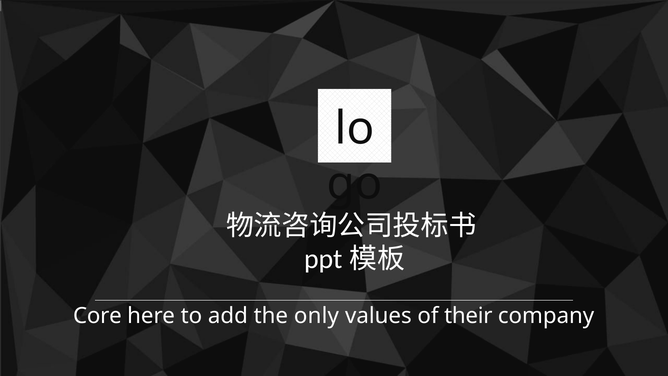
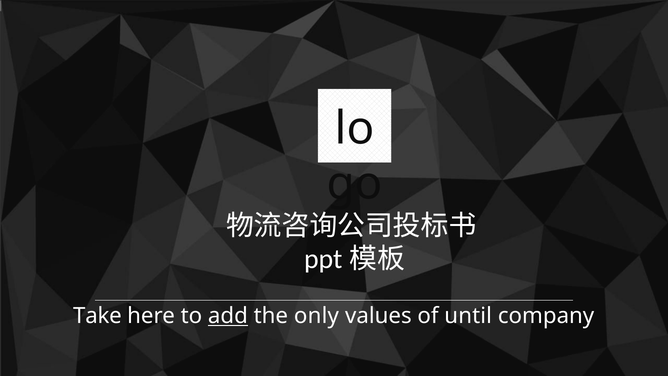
Core: Core -> Take
add underline: none -> present
their: their -> until
